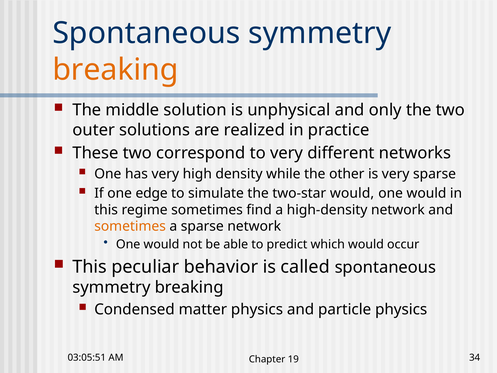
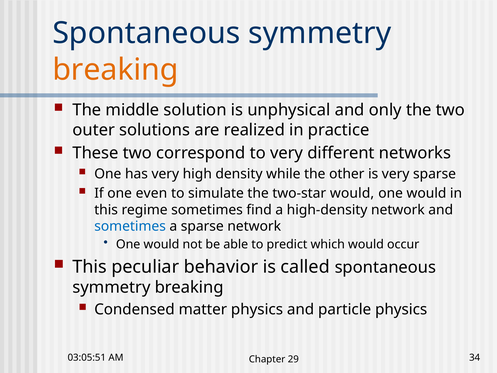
edge: edge -> even
sometimes at (130, 226) colour: orange -> blue
19: 19 -> 29
